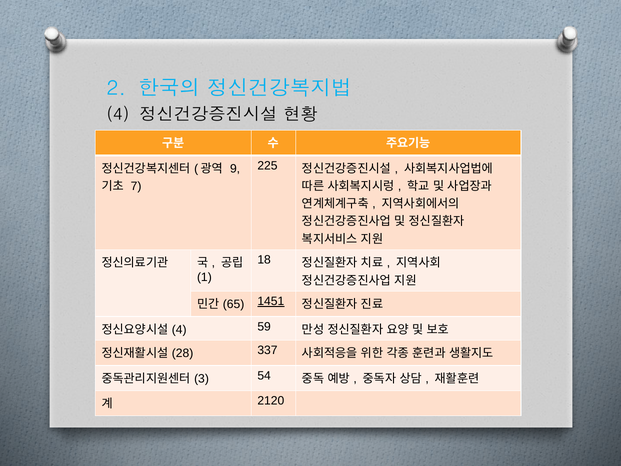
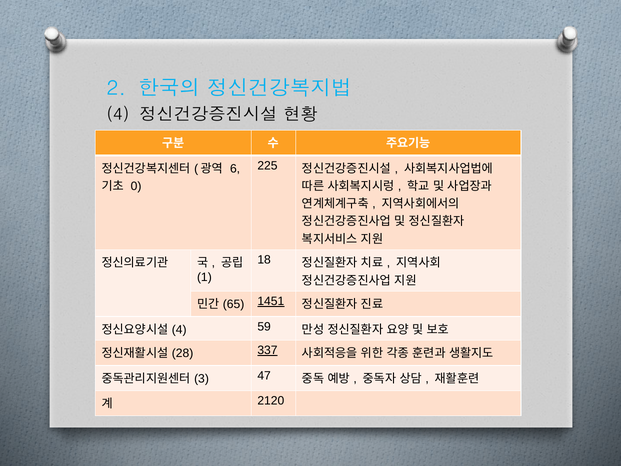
9: 9 -> 6
7: 7 -> 0
337 underline: none -> present
54: 54 -> 47
